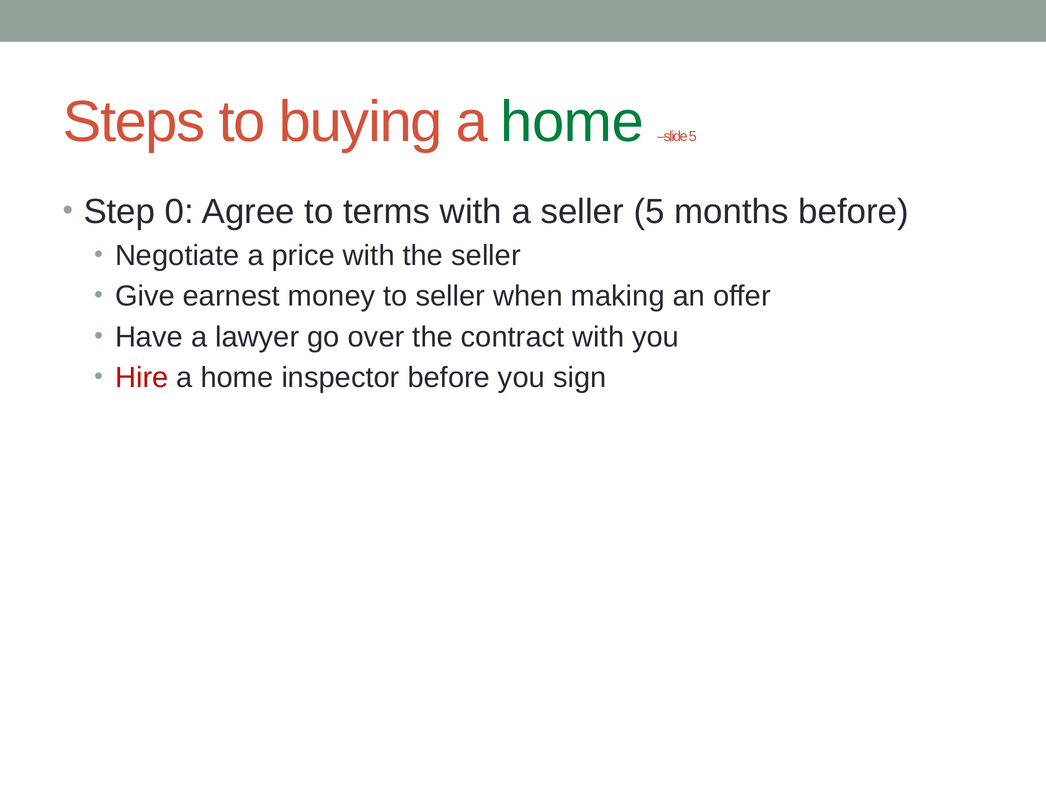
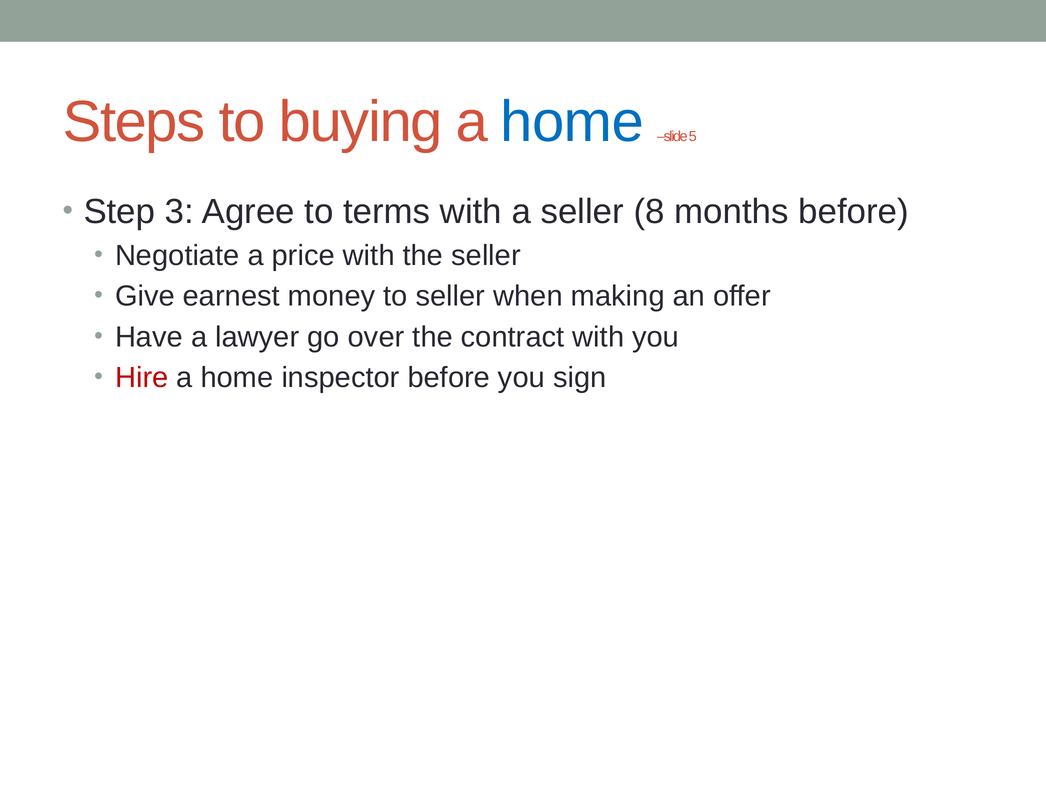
home at (572, 122) colour: green -> blue
0: 0 -> 3
seller 5: 5 -> 8
